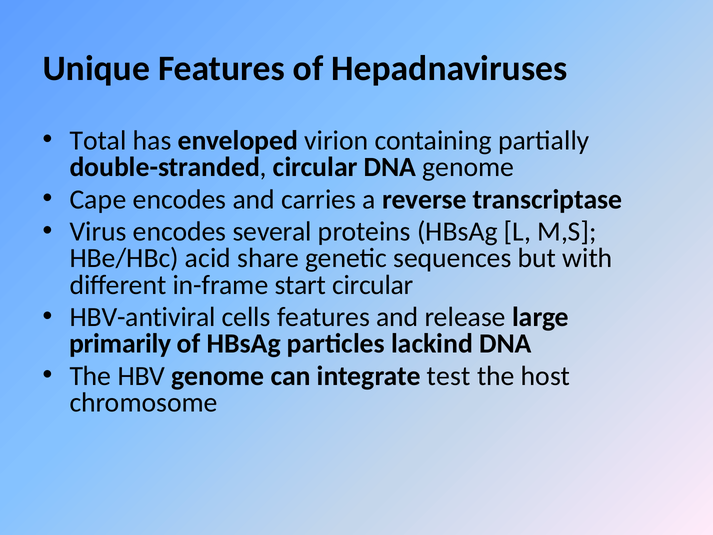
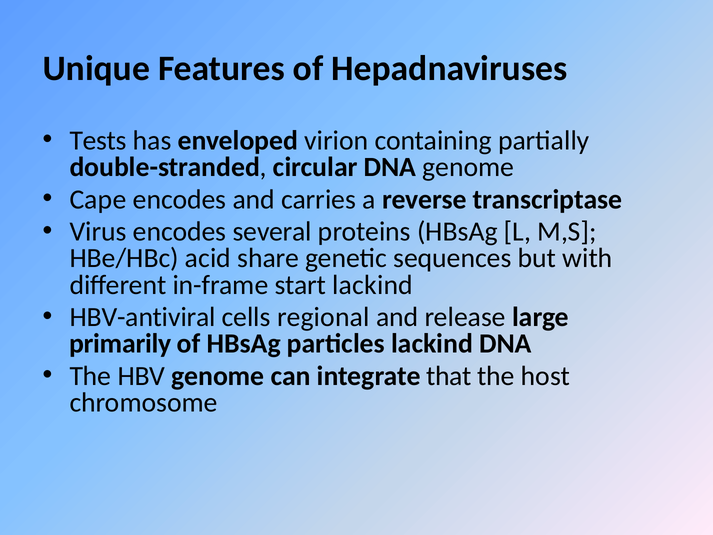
Total: Total -> Tests
start circular: circular -> lackind
cells features: features -> regional
test: test -> that
